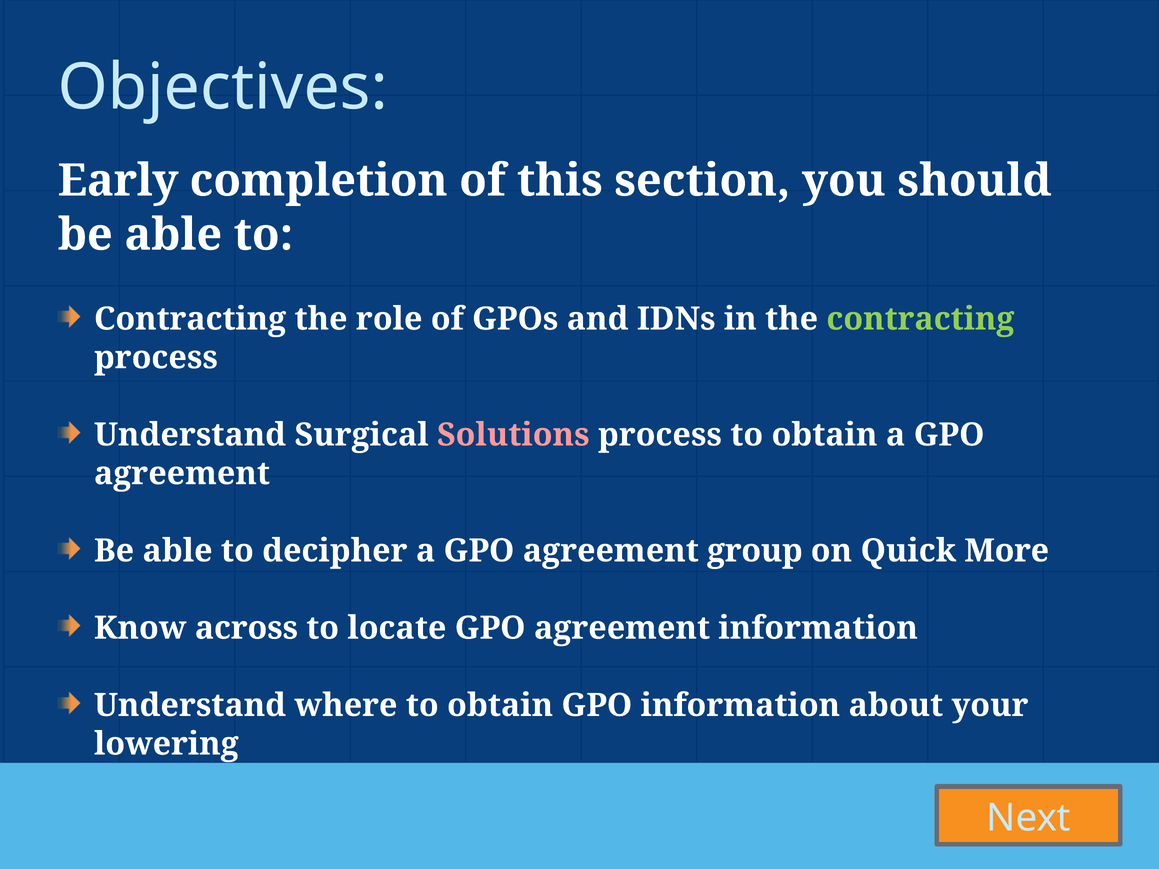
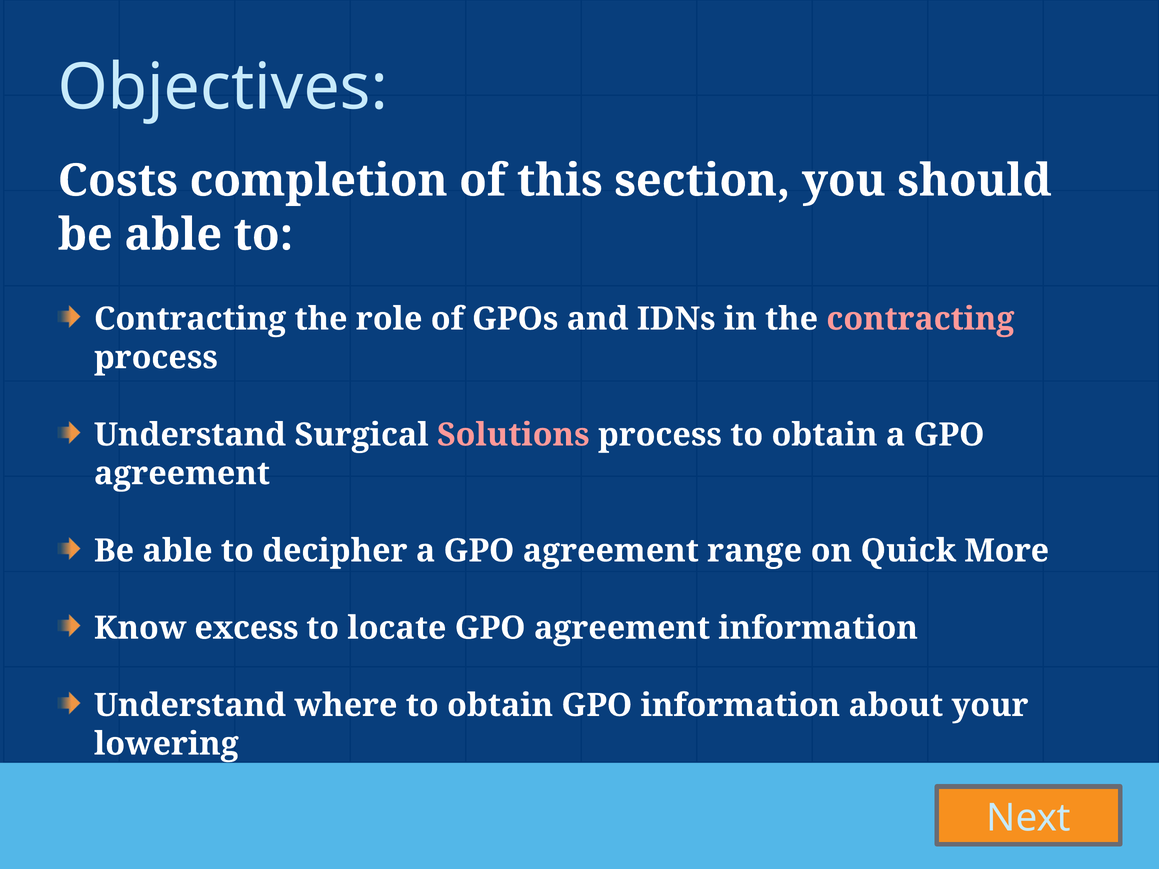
Early: Early -> Costs
contracting at (920, 319) colour: light green -> pink
group: group -> range
across: across -> excess
